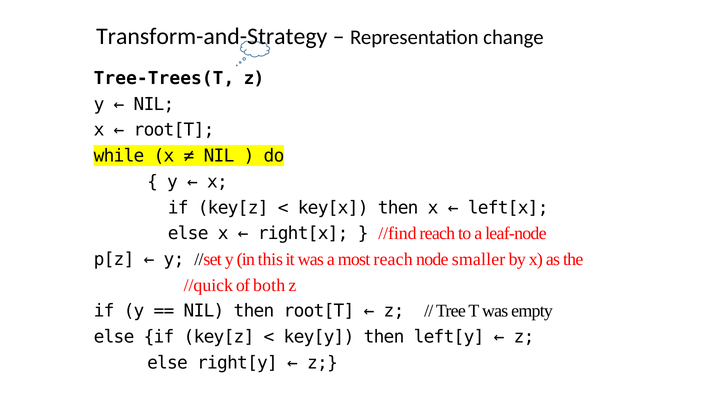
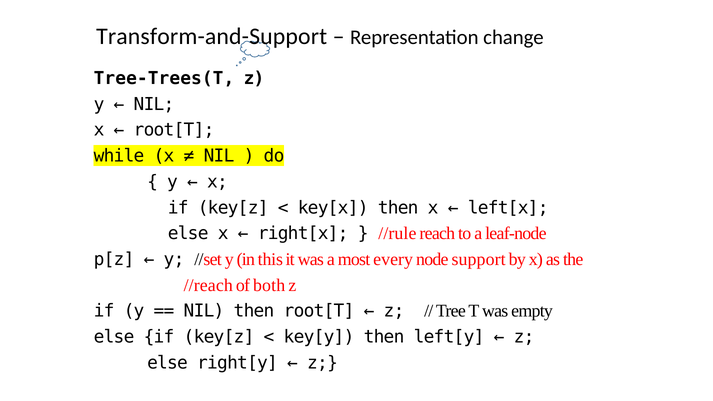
Transform-and-Strategy: Transform-and-Strategy -> Transform-and-Support
//find: //find -> //rule
most reach: reach -> every
smaller: smaller -> support
//quick: //quick -> //reach
